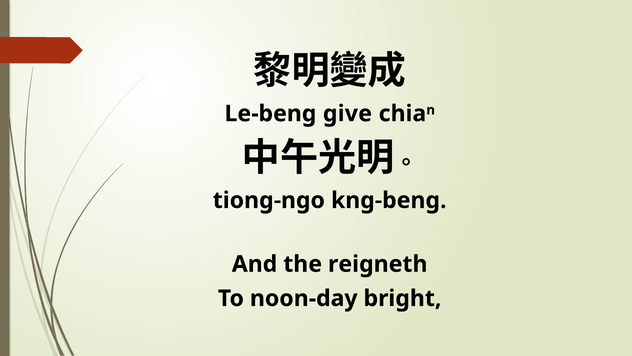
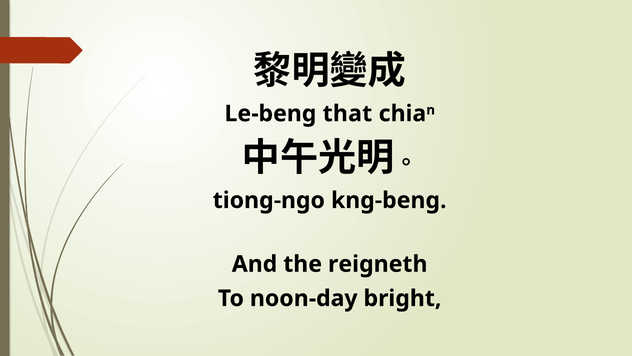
give: give -> that
